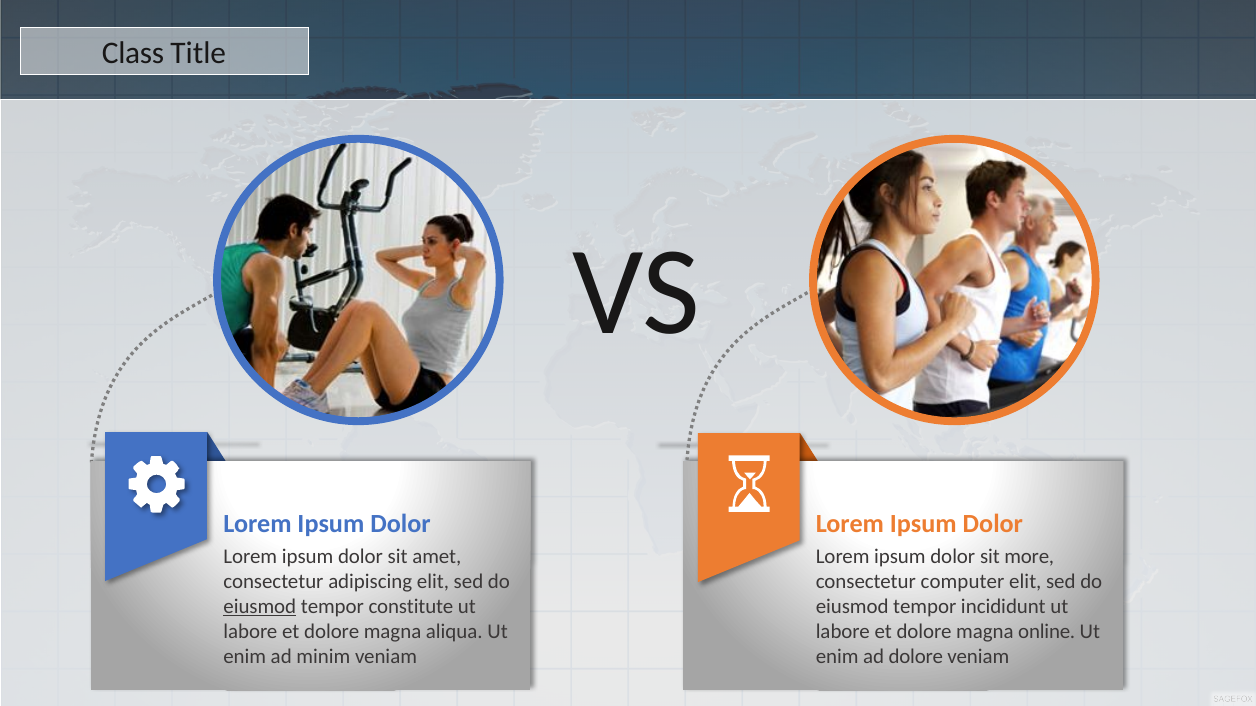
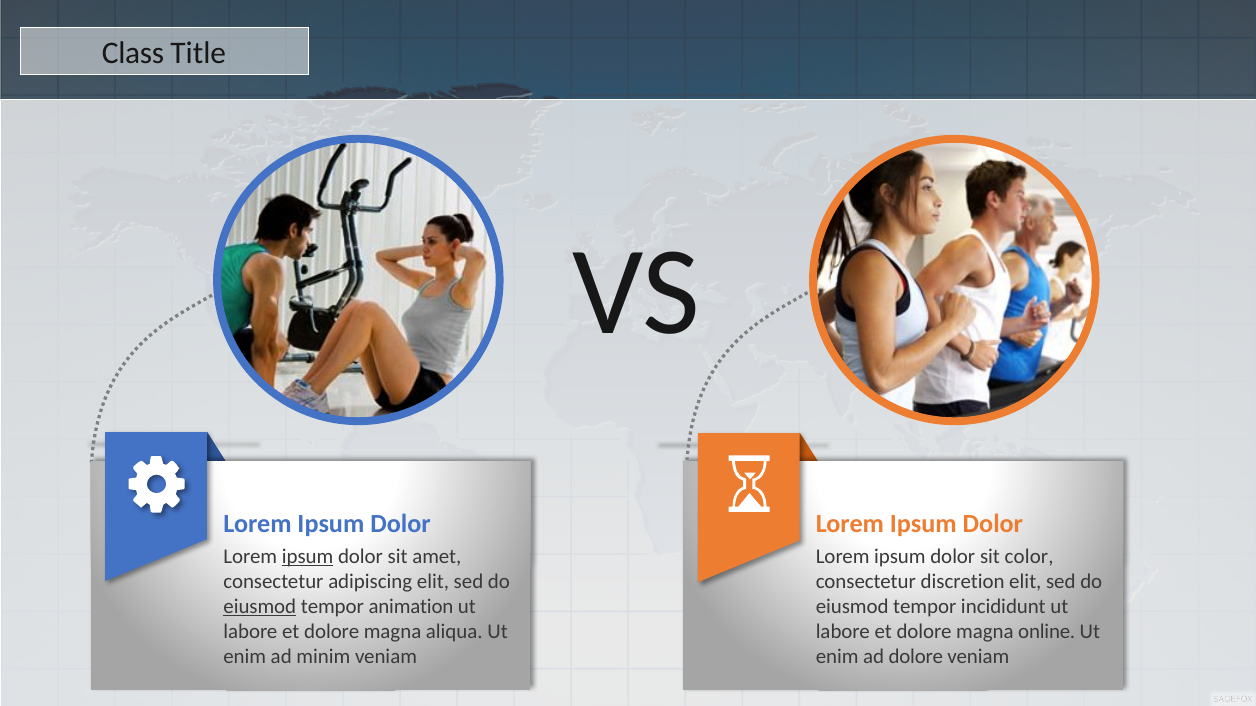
ipsum at (308, 557) underline: none -> present
more: more -> color
computer: computer -> discretion
constitute: constitute -> animation
